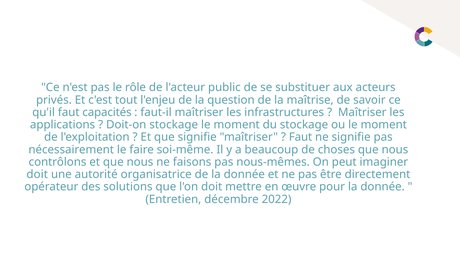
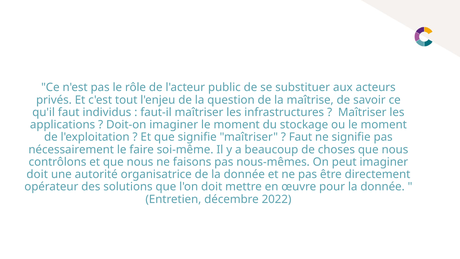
capacités: capacités -> individus
Doit-on stockage: stockage -> imaginer
